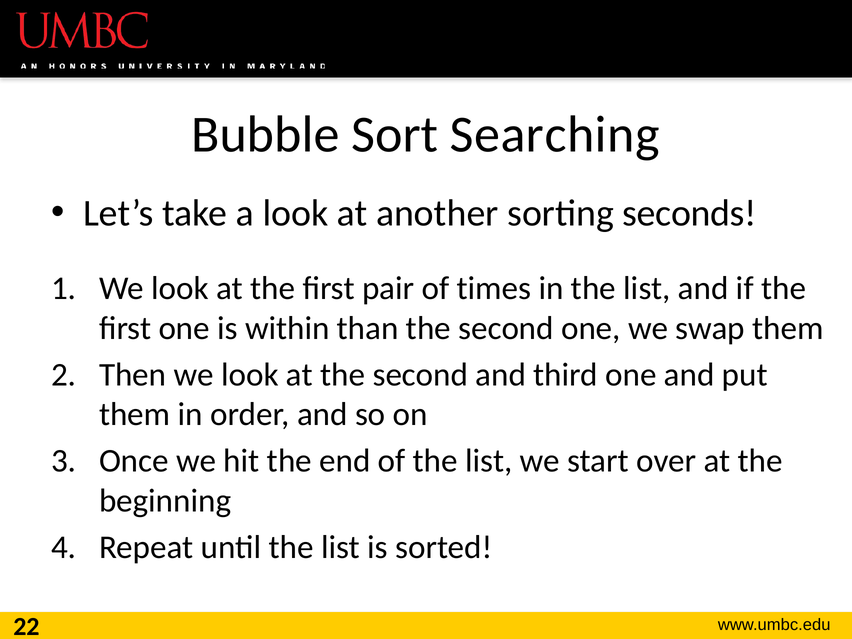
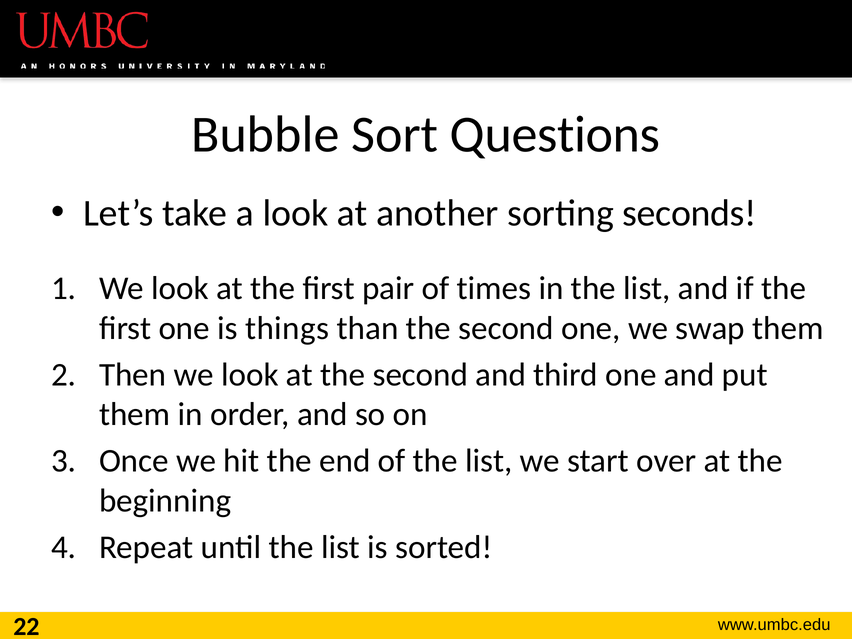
Searching: Searching -> Questions
within: within -> things
